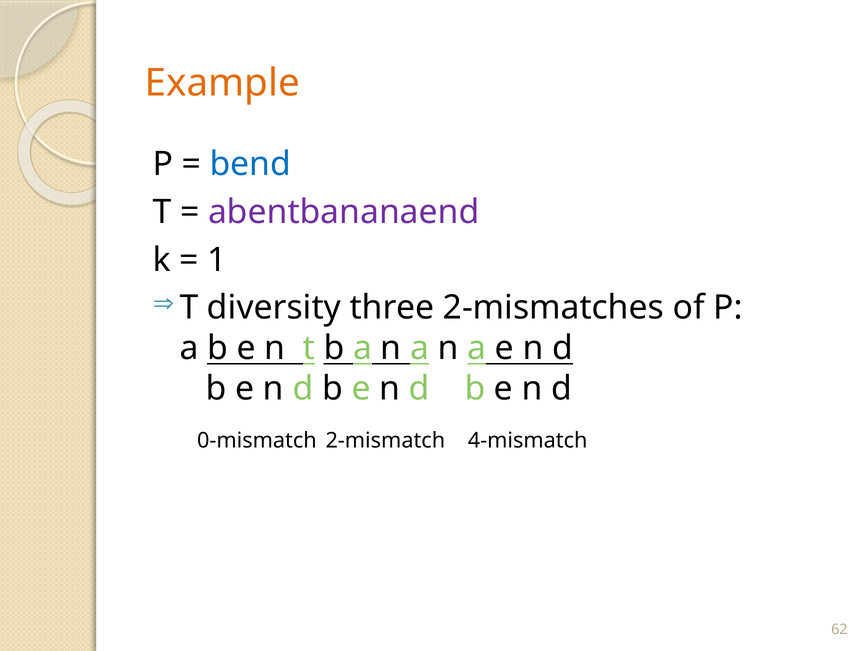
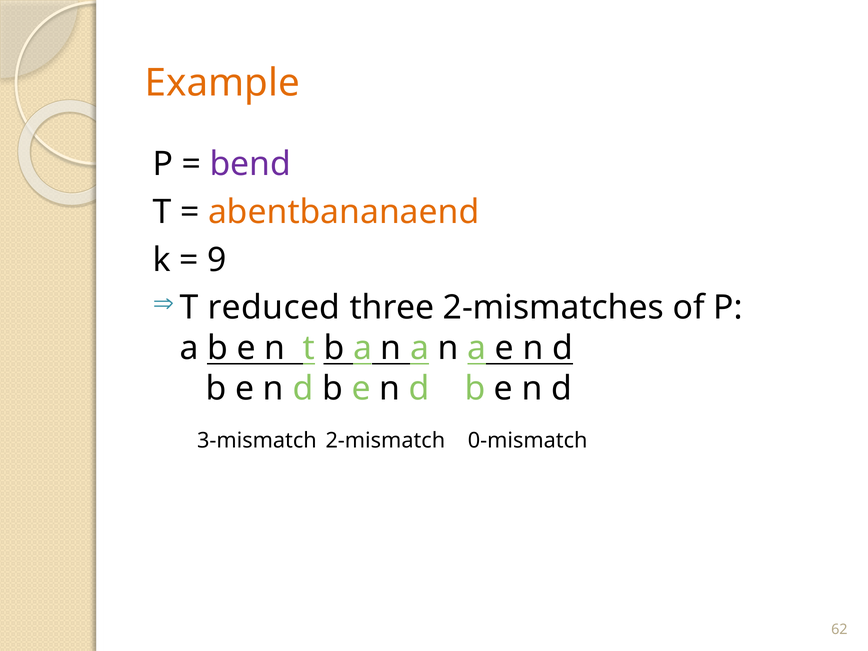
bend colour: blue -> purple
abentbananaend colour: purple -> orange
1: 1 -> 9
diversity: diversity -> reduced
0-mismatch: 0-mismatch -> 3-mismatch
4-mismatch: 4-mismatch -> 0-mismatch
